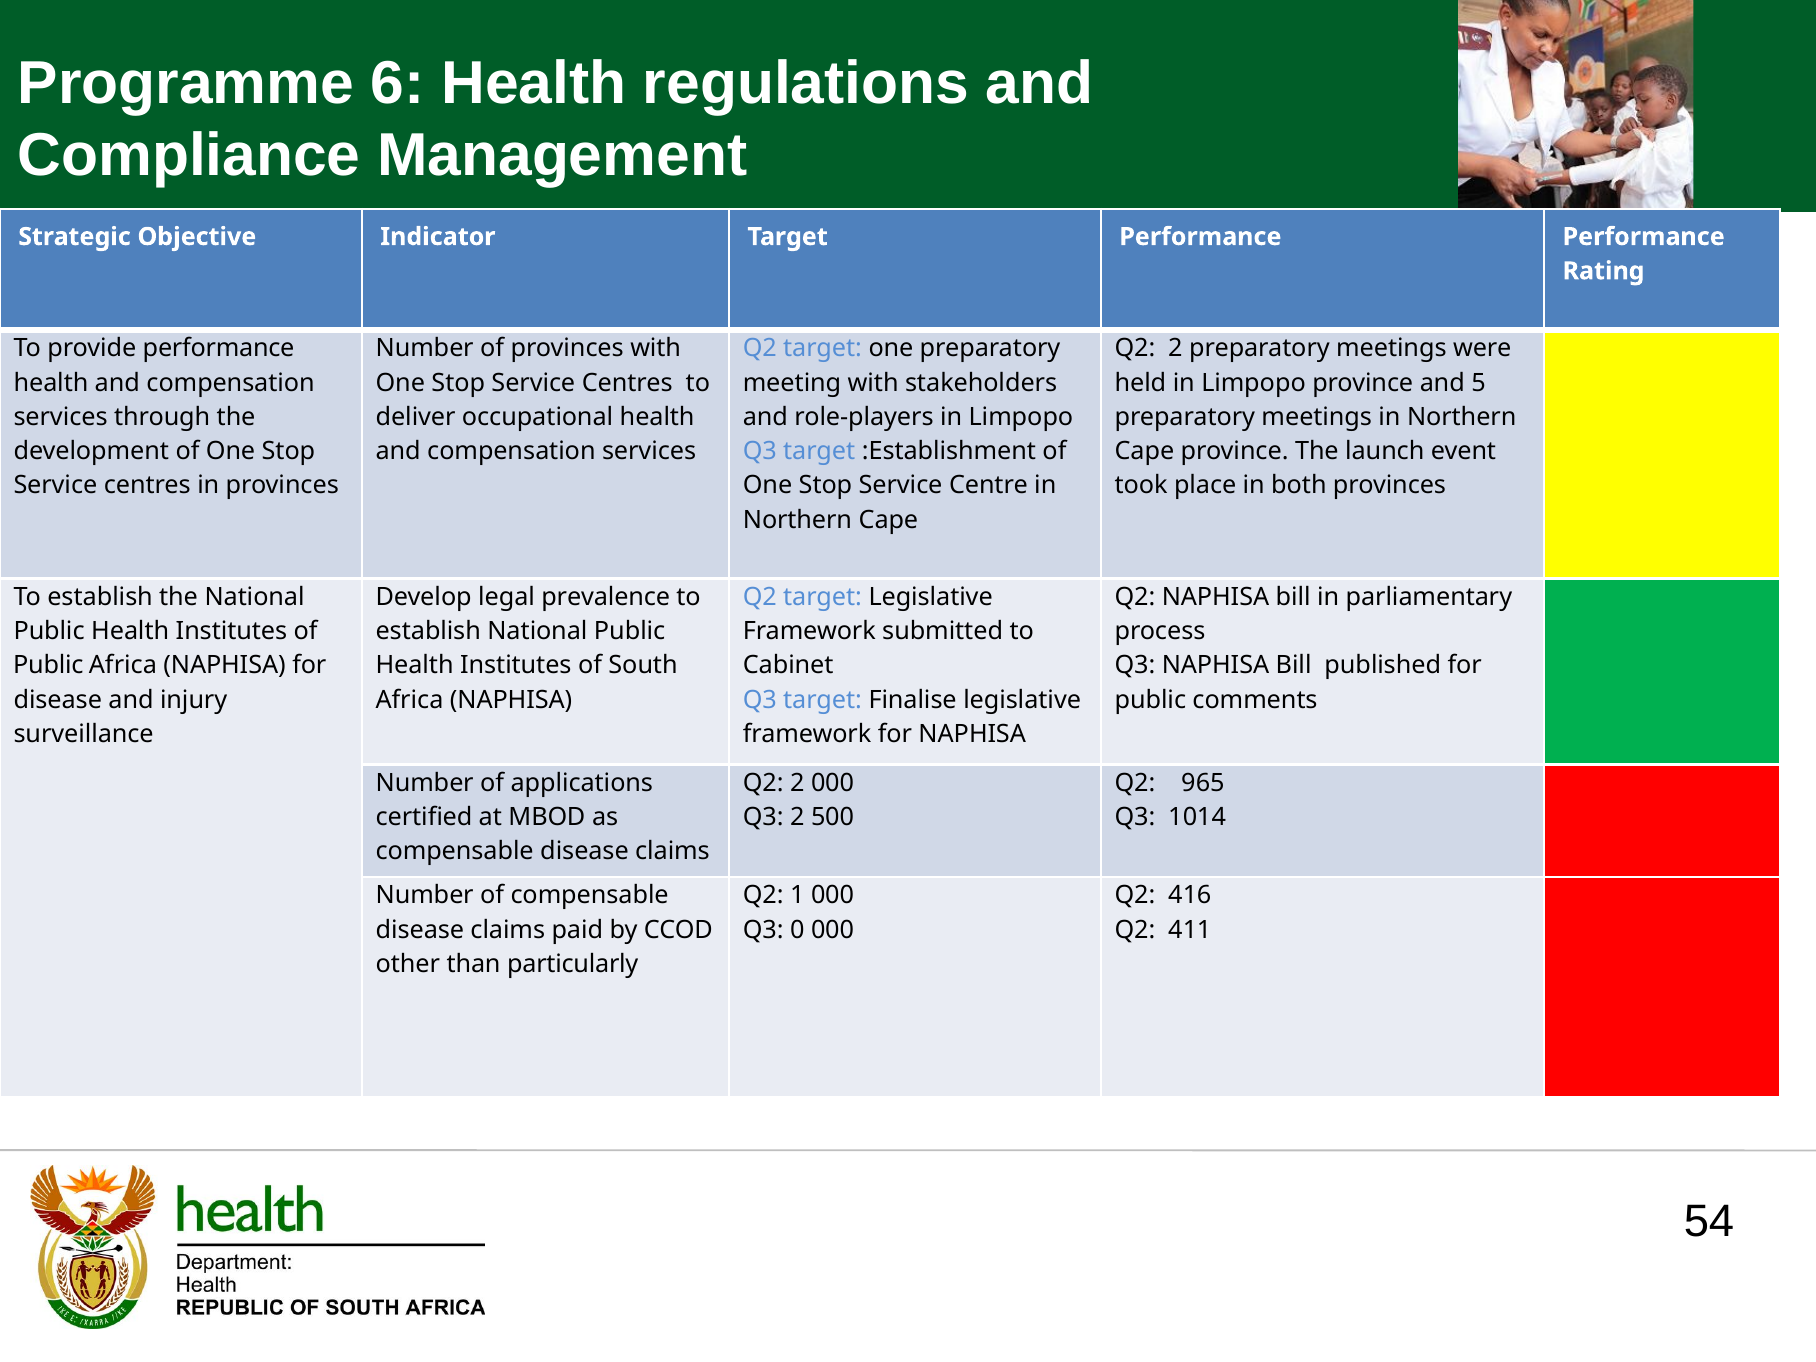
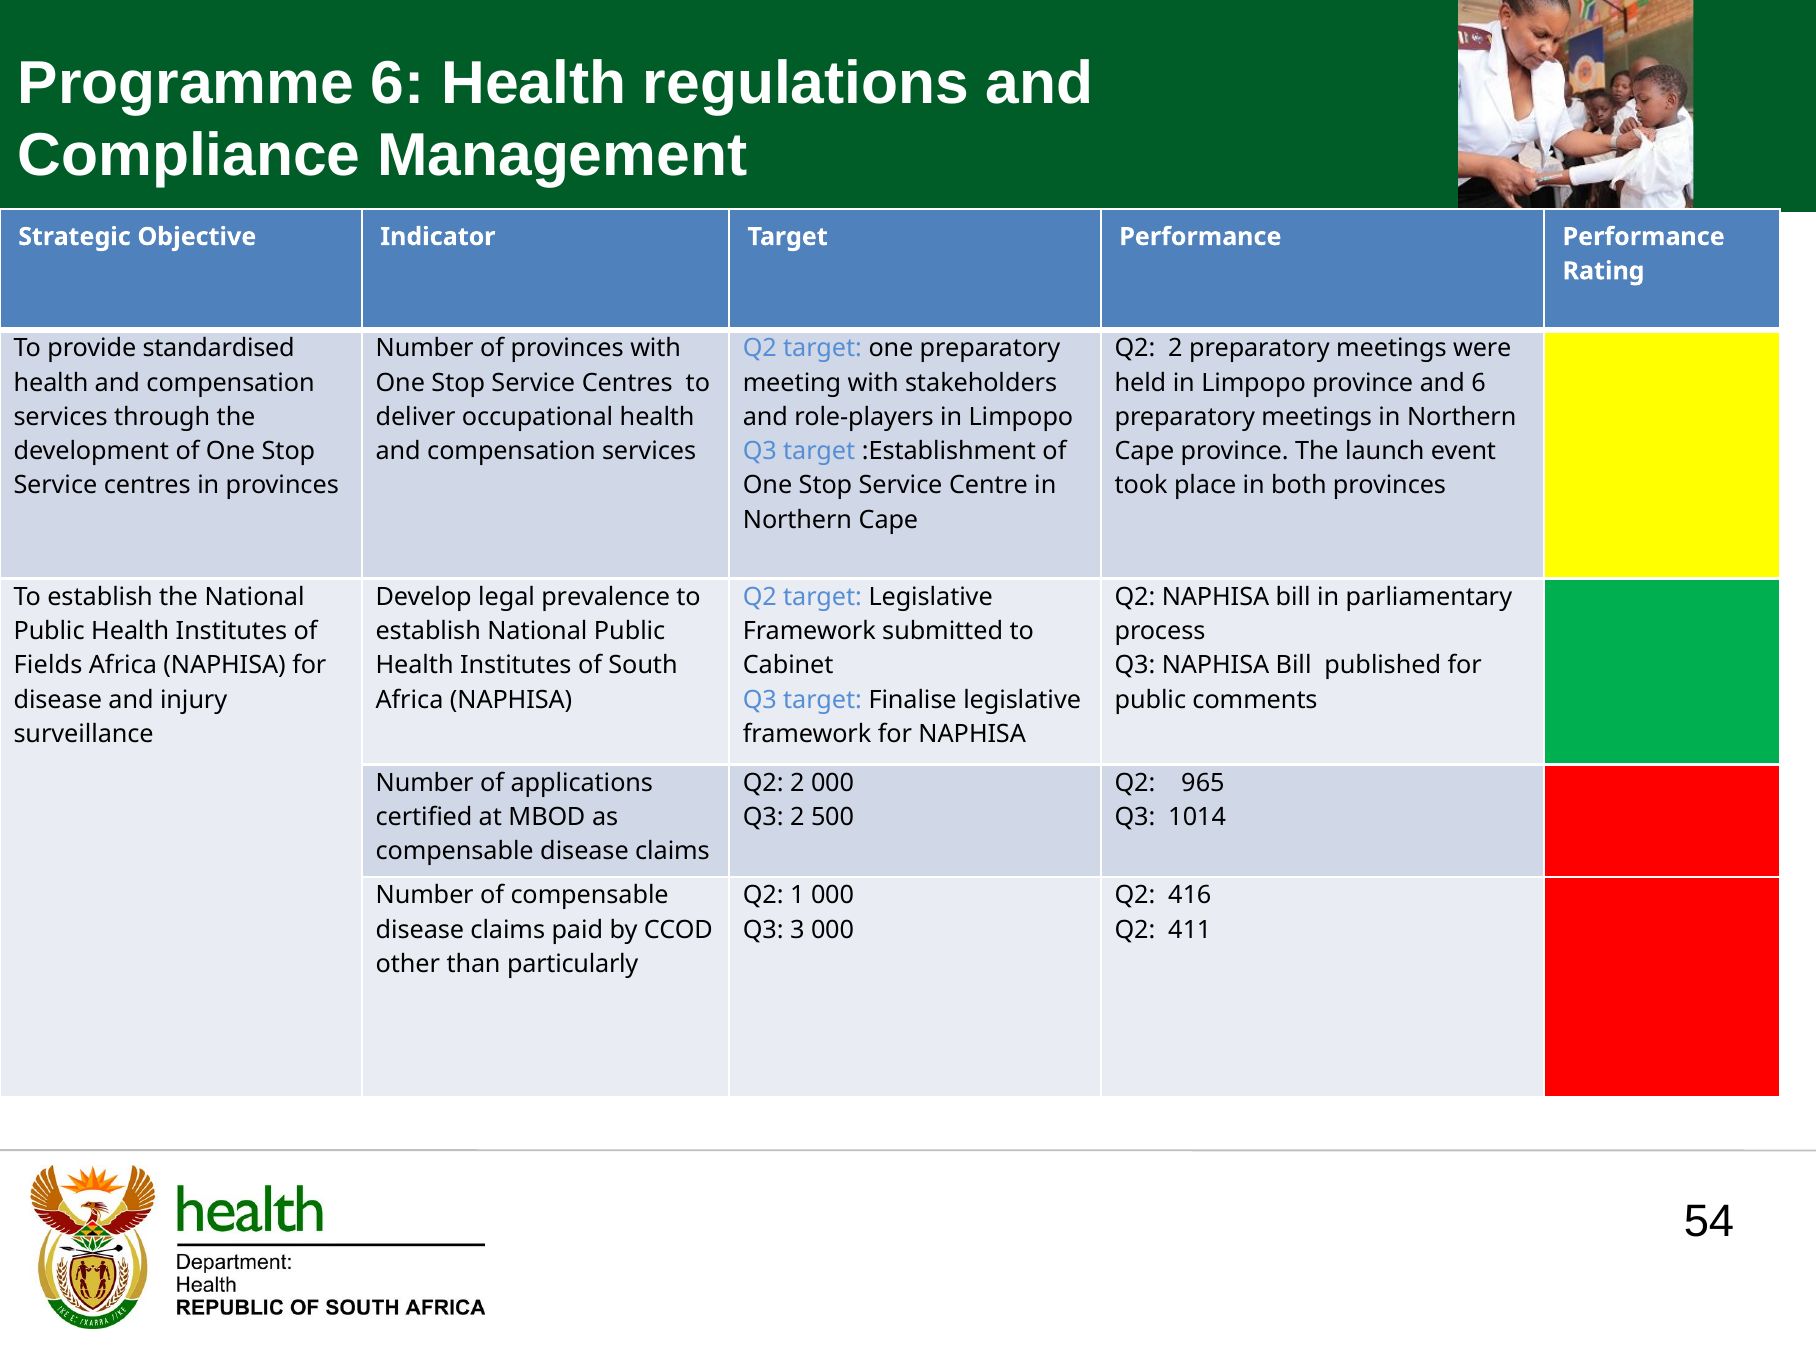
provide performance: performance -> standardised
and 5: 5 -> 6
Public at (48, 666): Public -> Fields
0: 0 -> 3
